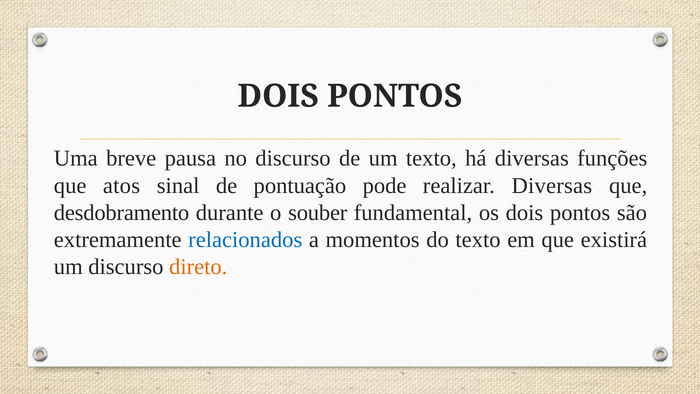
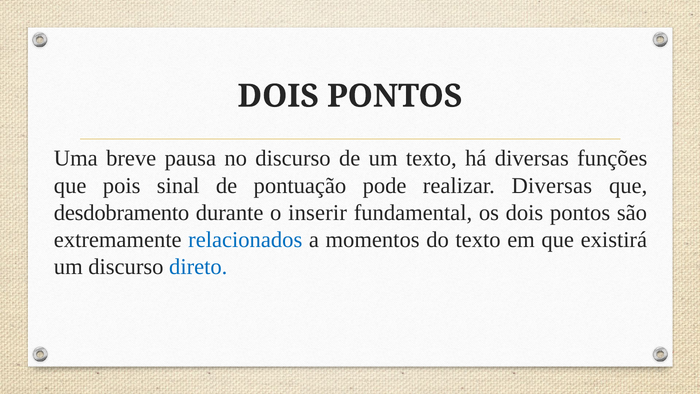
atos: atos -> pois
souber: souber -> inserir
direto colour: orange -> blue
